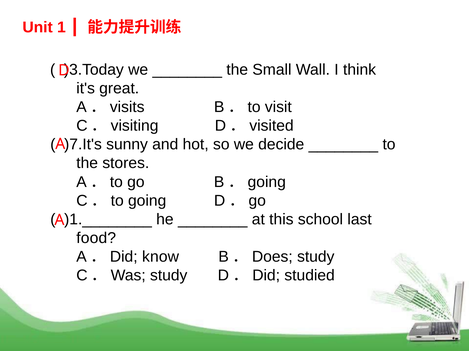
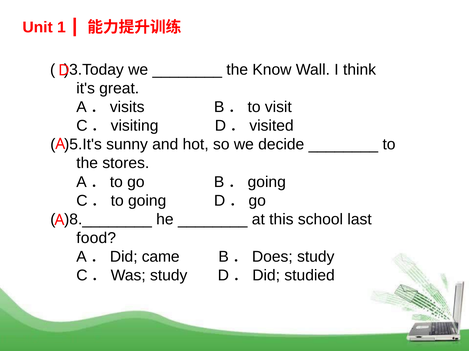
Small: Small -> Know
)7.It's: )7.It's -> )5.It's
)1.________: )1.________ -> )8.________
know: know -> came
